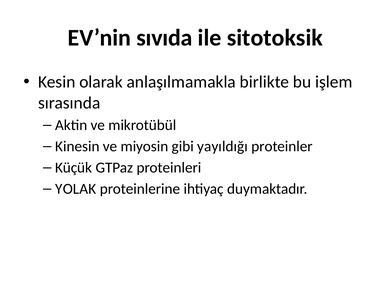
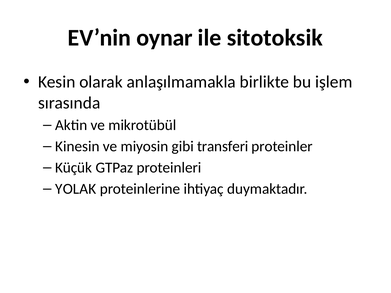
sıvıda: sıvıda -> oynar
yayıldığı: yayıldığı -> transferi
